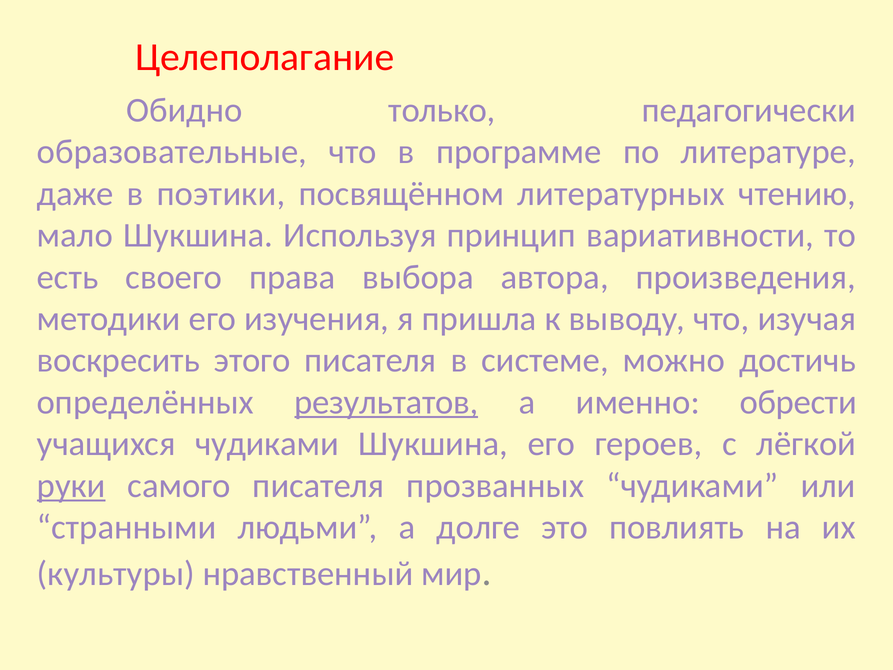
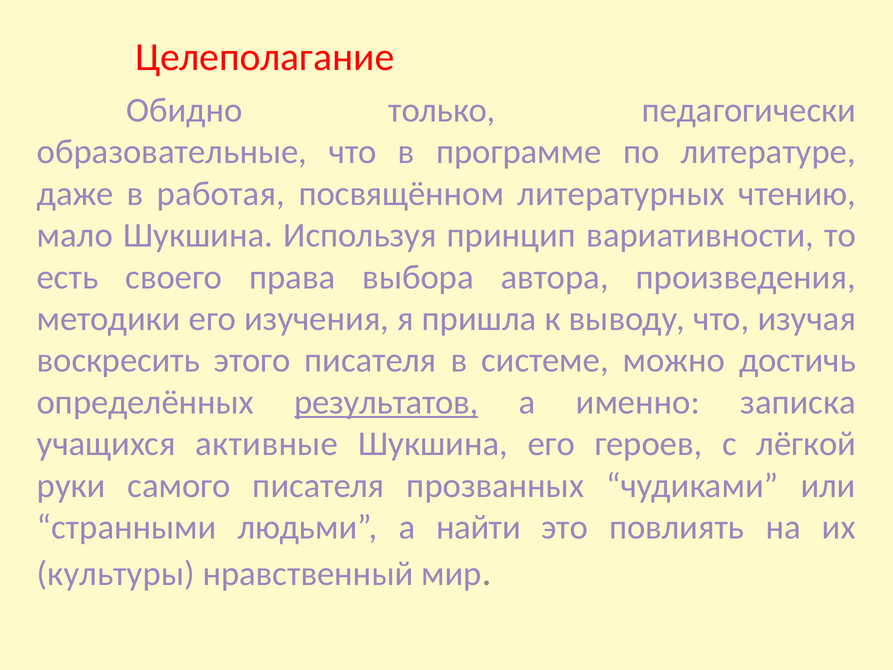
поэтики: поэтики -> работая
обрести: обрести -> записка
учащихся чудиками: чудиками -> активные
руки underline: present -> none
долге: долге -> найти
